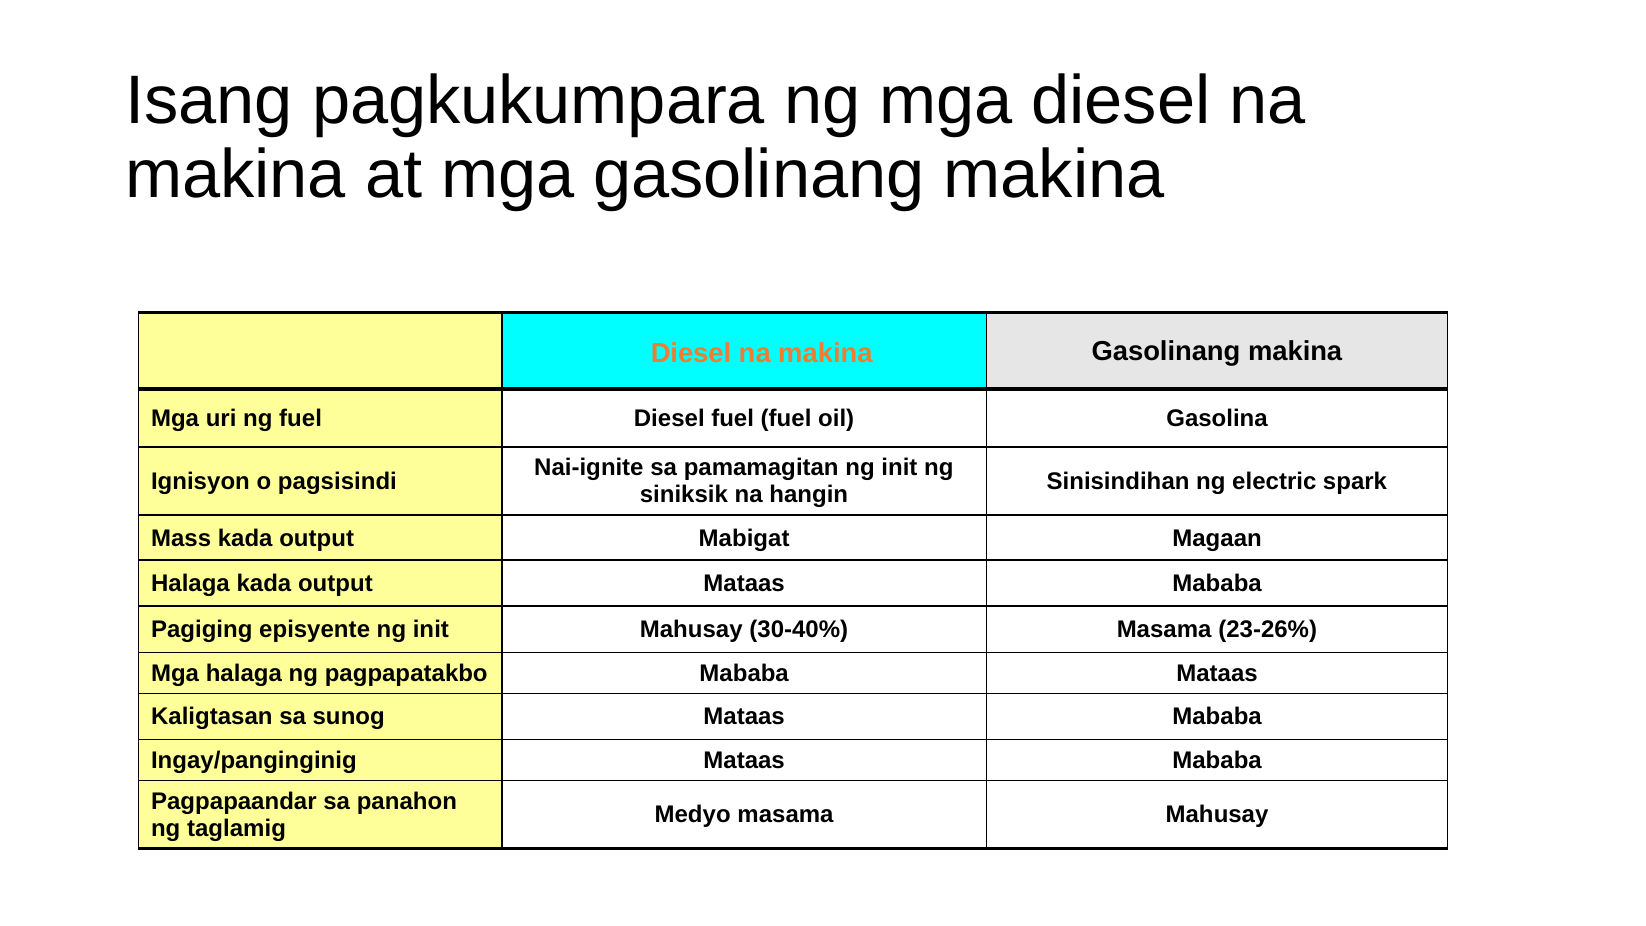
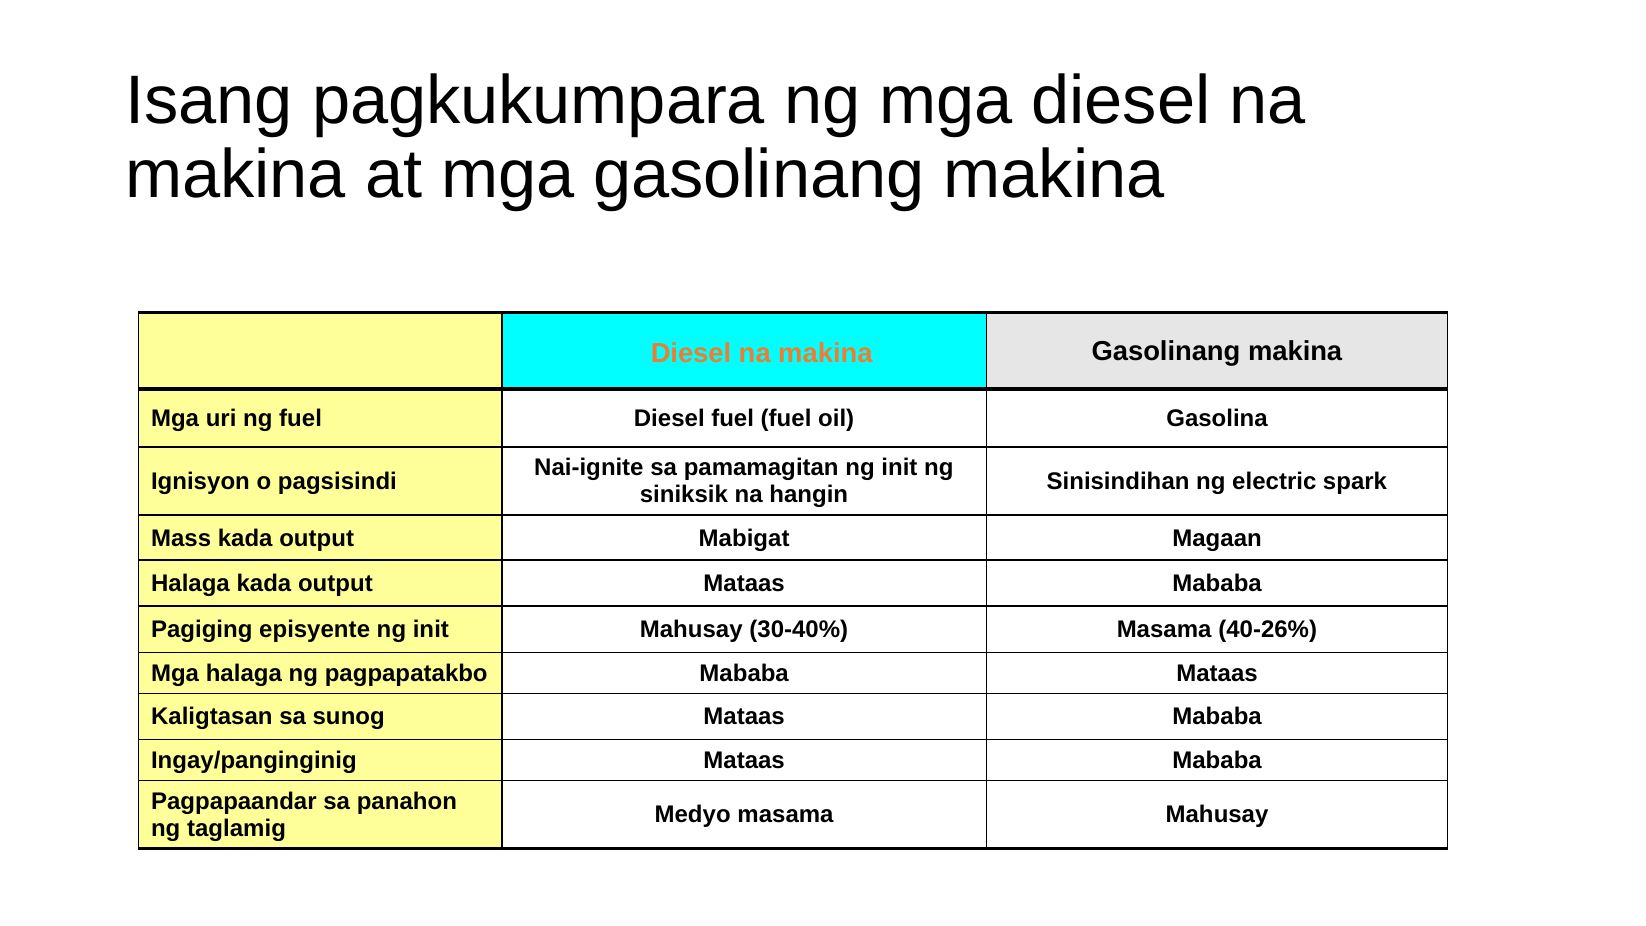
23-26%: 23-26% -> 40-26%
